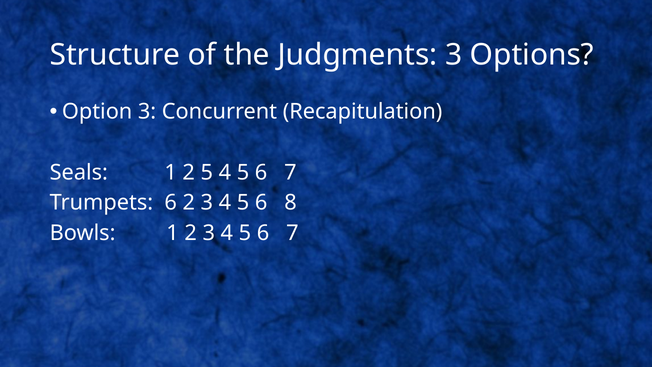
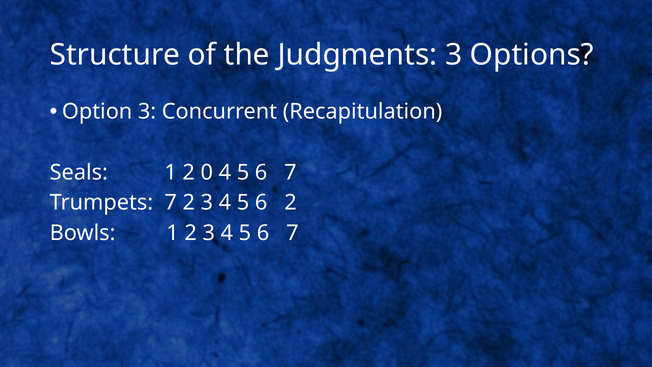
2 5: 5 -> 0
Trumpets 6: 6 -> 7
6 8: 8 -> 2
